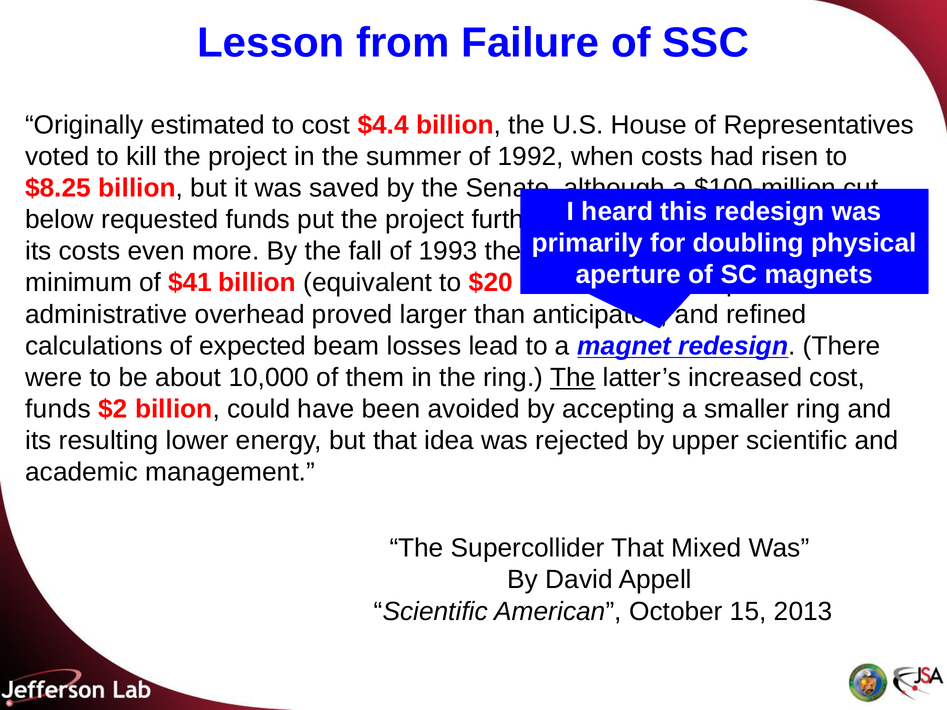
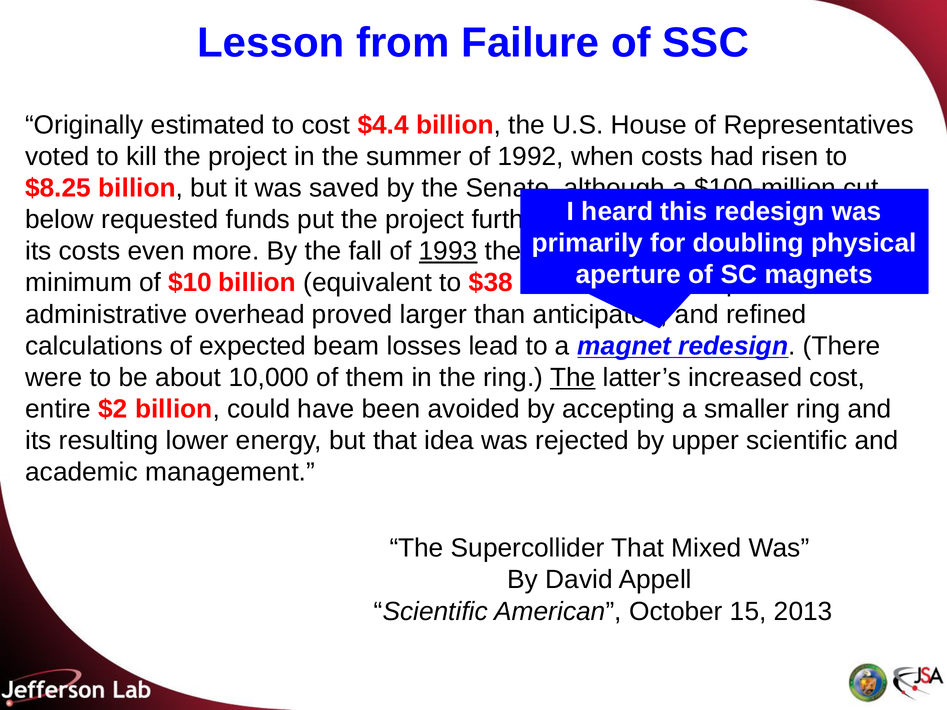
1993 underline: none -> present
$41: $41 -> $10
$20: $20 -> $38
funds at (58, 409): funds -> entire
